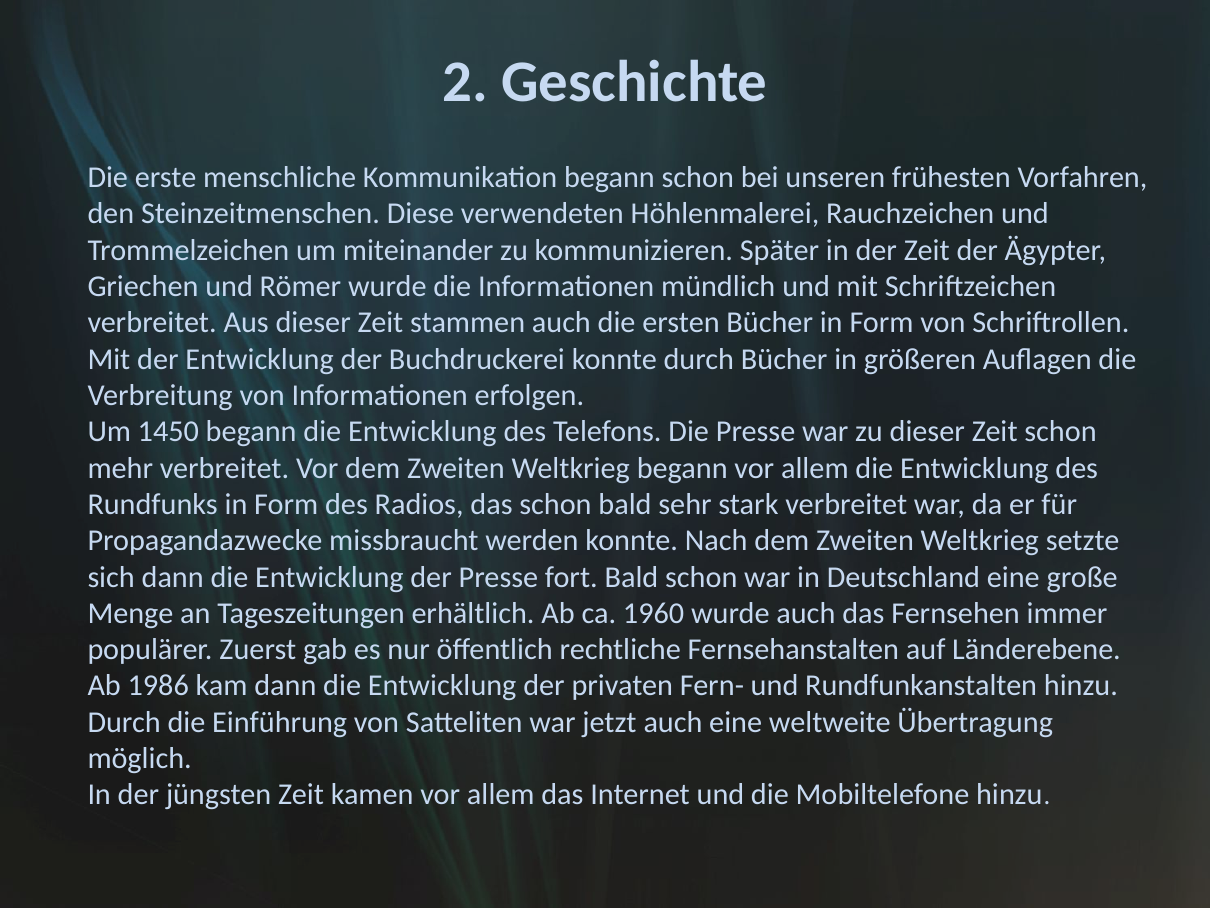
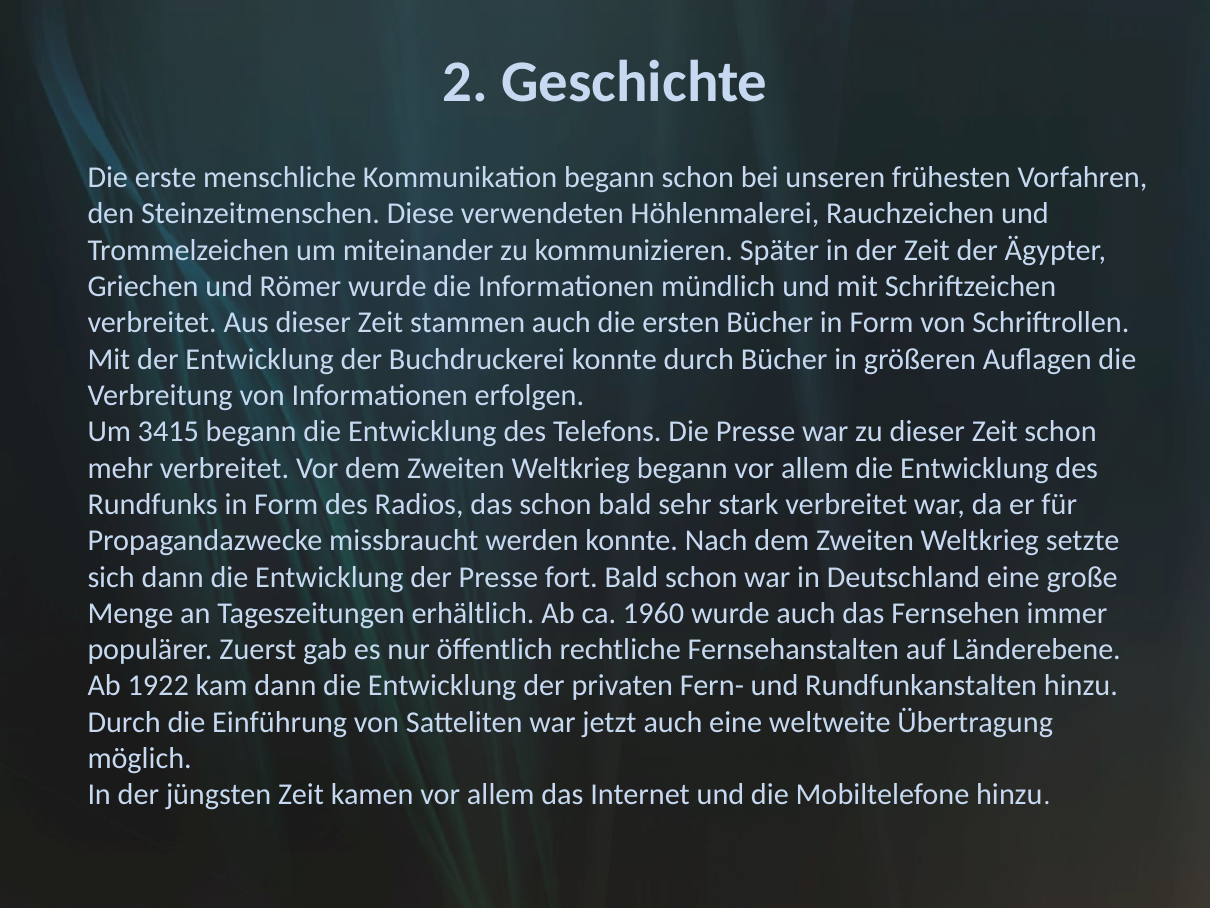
1450: 1450 -> 3415
1986: 1986 -> 1922
